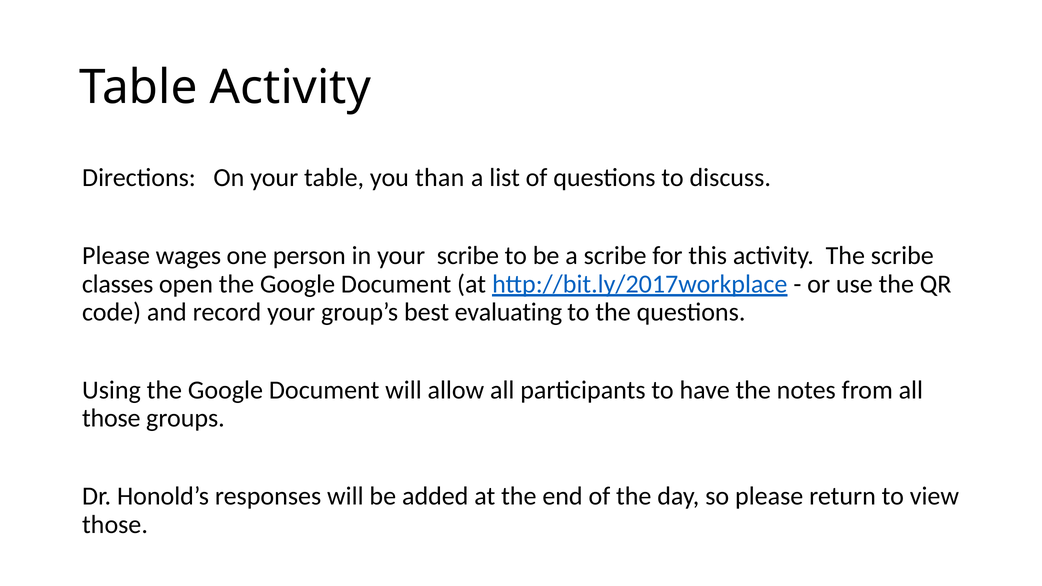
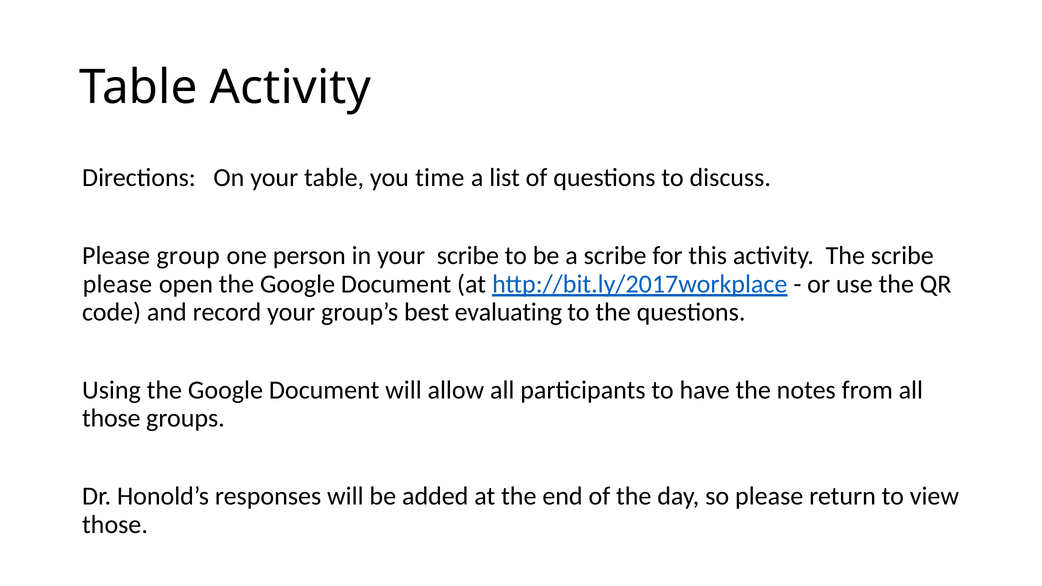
than: than -> time
wages: wages -> group
classes at (118, 284): classes -> please
